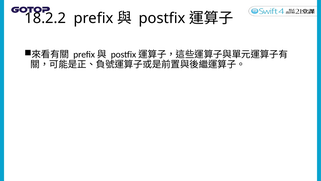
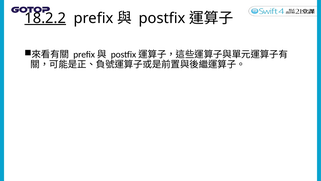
18.2.2 underline: none -> present
